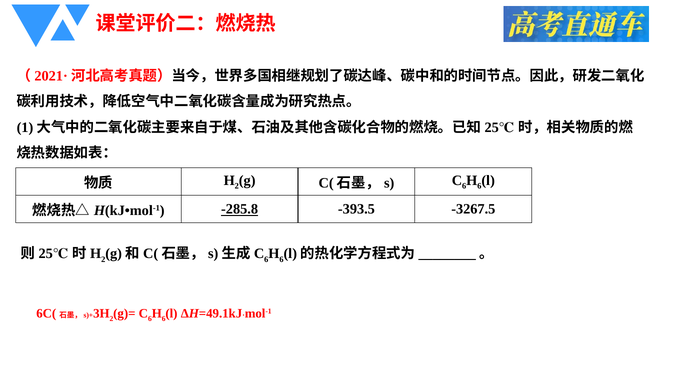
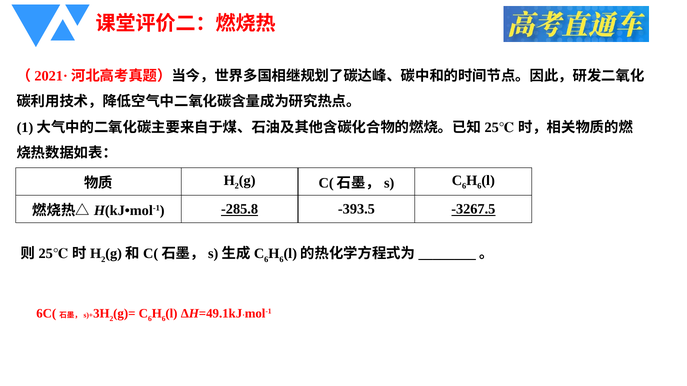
-3267.5 underline: none -> present
